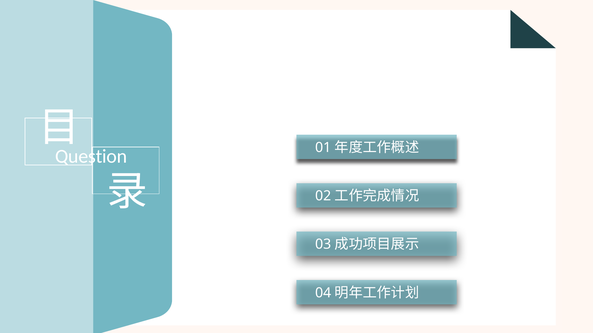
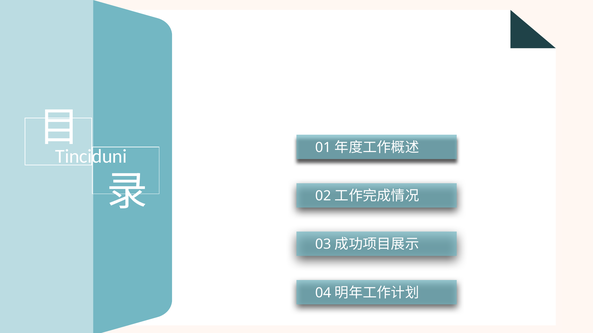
Question: Question -> Tinciduni
